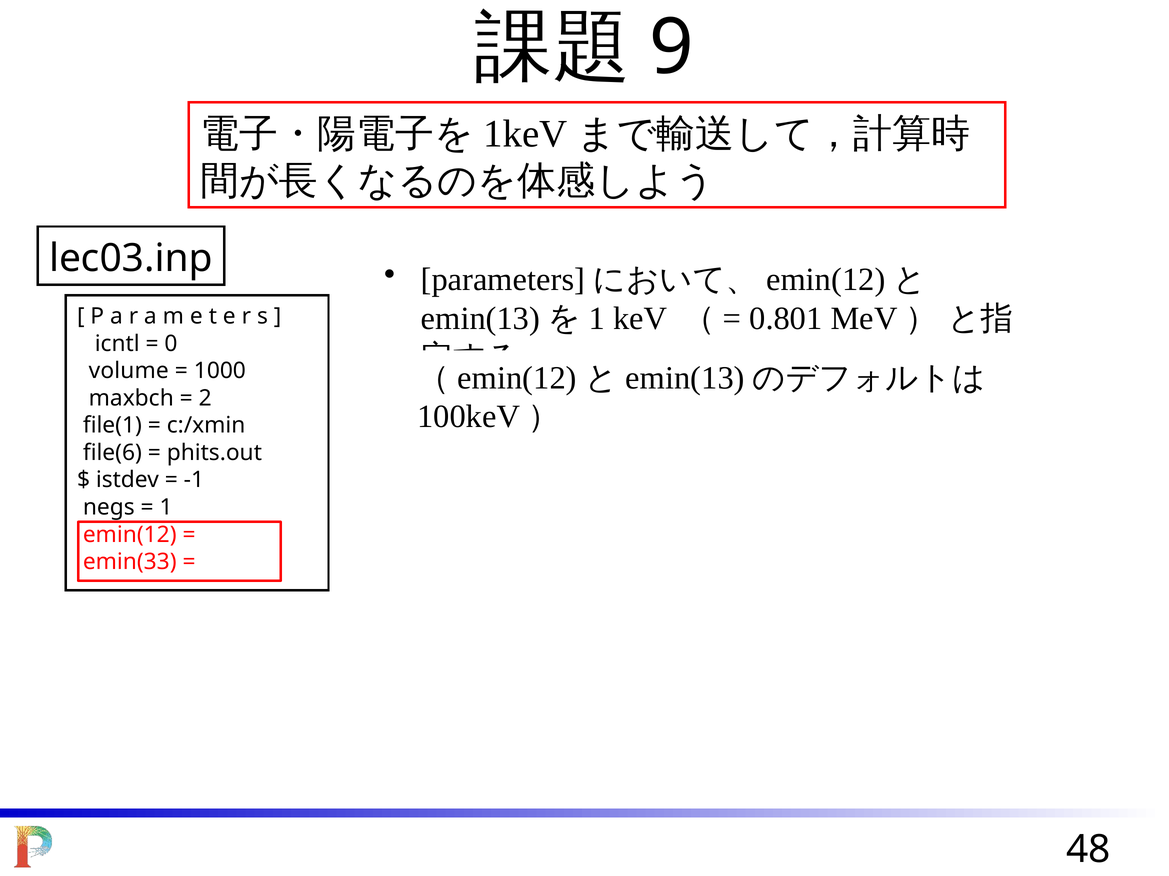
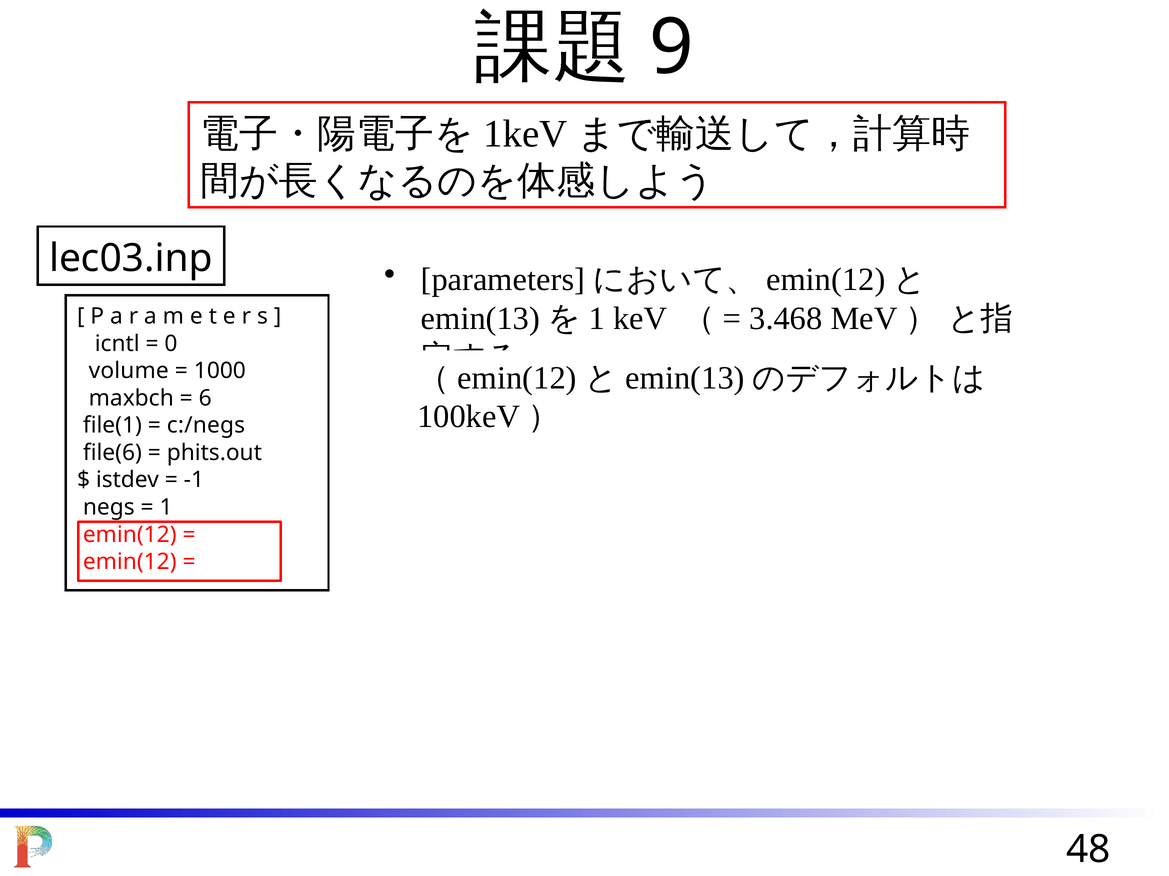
0.801: 0.801 -> 3.468
2: 2 -> 6
c:/xmin: c:/xmin -> c:/negs
emin(33 at (130, 562): emin(33 -> emin(12
